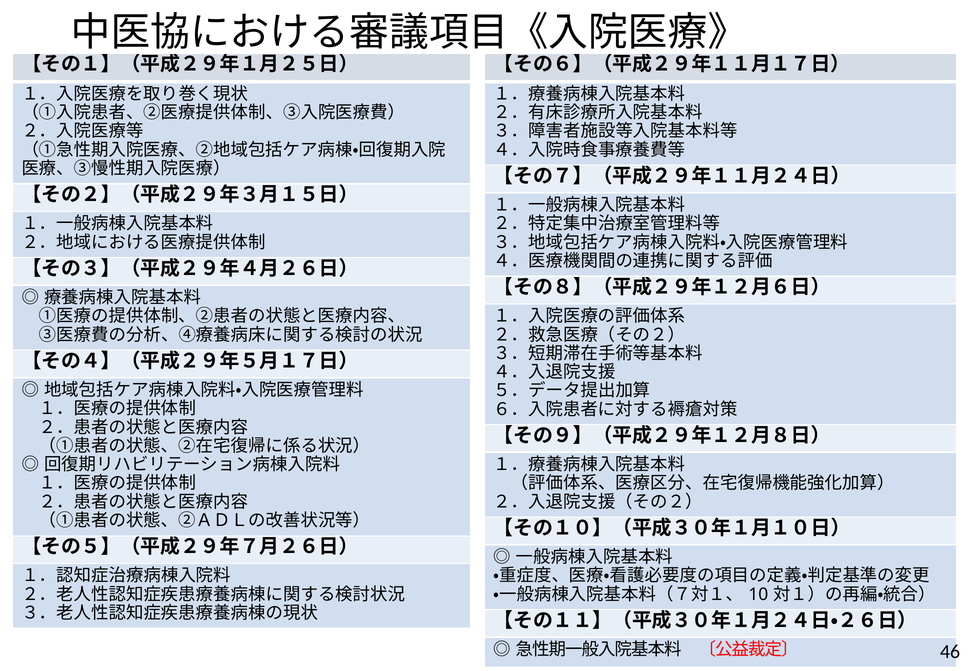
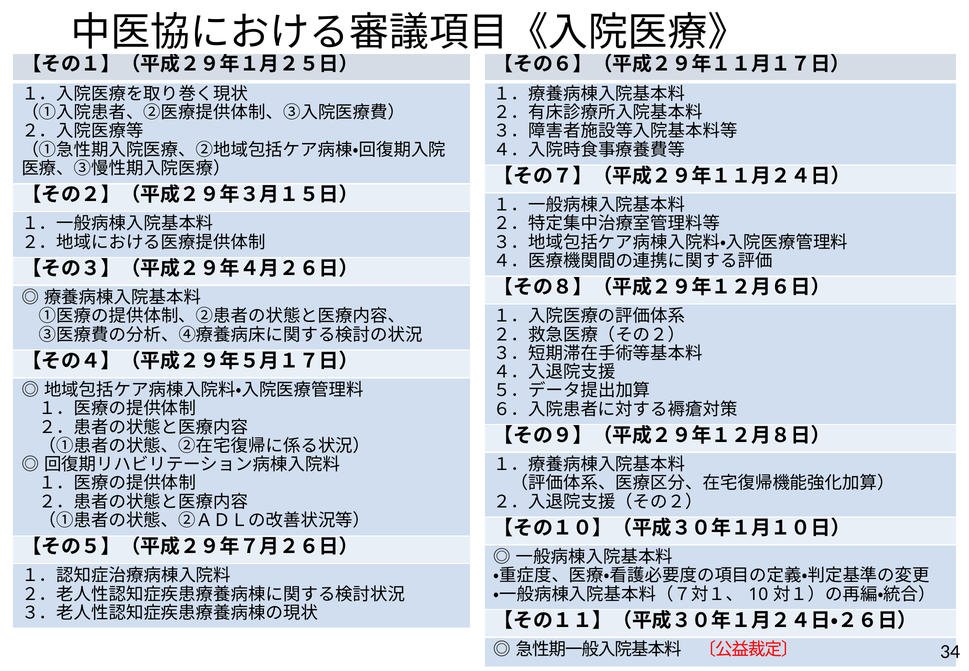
46: 46 -> 34
